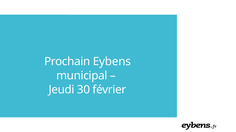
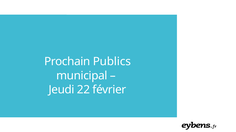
Eybens: Eybens -> Publics
30: 30 -> 22
